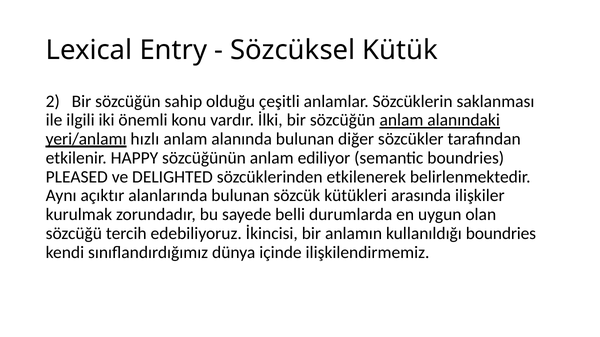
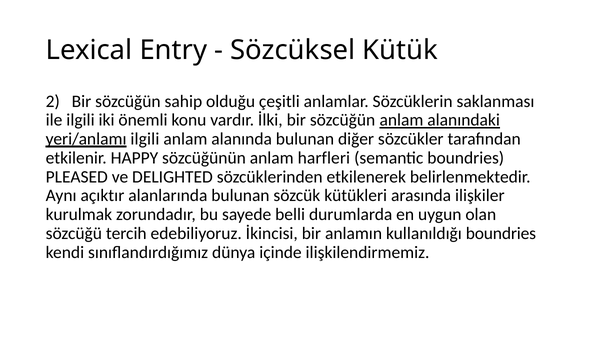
yeri/anlamı hızlı: hızlı -> ilgili
ediliyor: ediliyor -> harfleri
